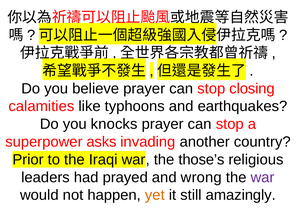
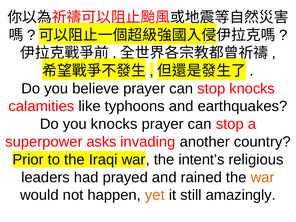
stop closing: closing -> knocks
those’s: those’s -> intent’s
wrong: wrong -> rained
war at (263, 177) colour: purple -> orange
